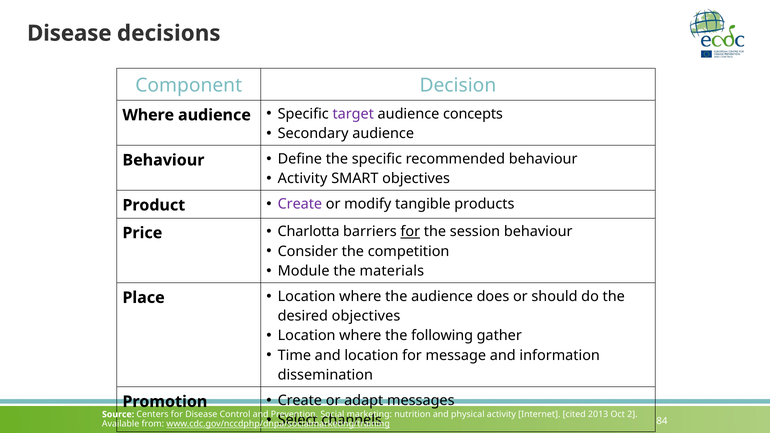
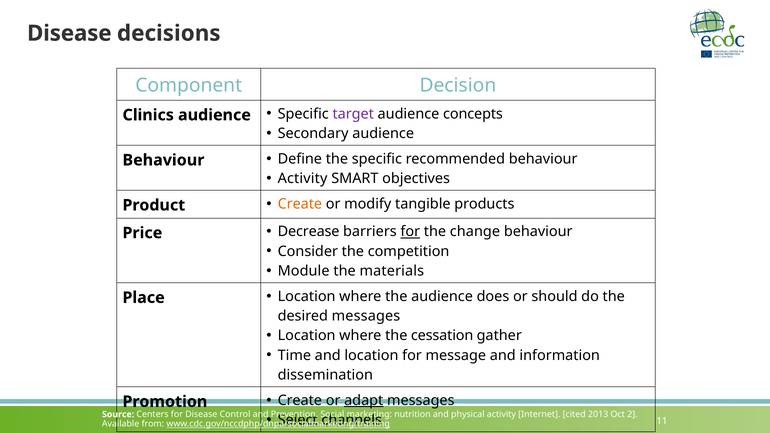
Where at (148, 115): Where -> Clinics
Create at (300, 204) colour: purple -> orange
Charlotta: Charlotta -> Decrease
session: session -> change
desired objectives: objectives -> messages
following: following -> cessation
adapt underline: none -> present
84: 84 -> 11
